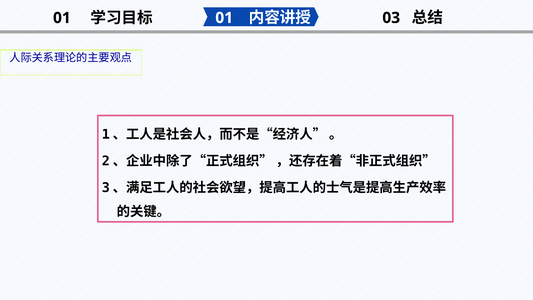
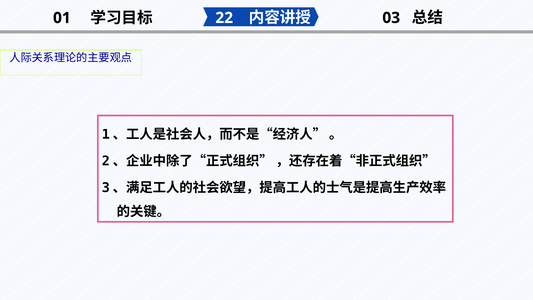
01 at (224, 18): 01 -> 22
